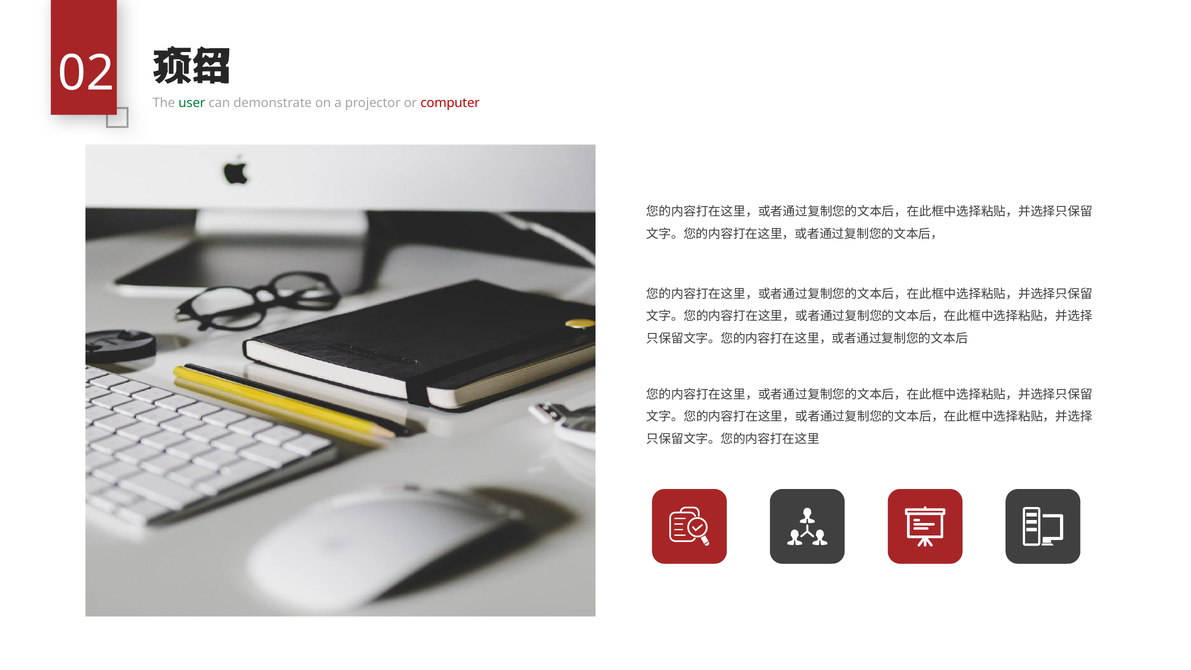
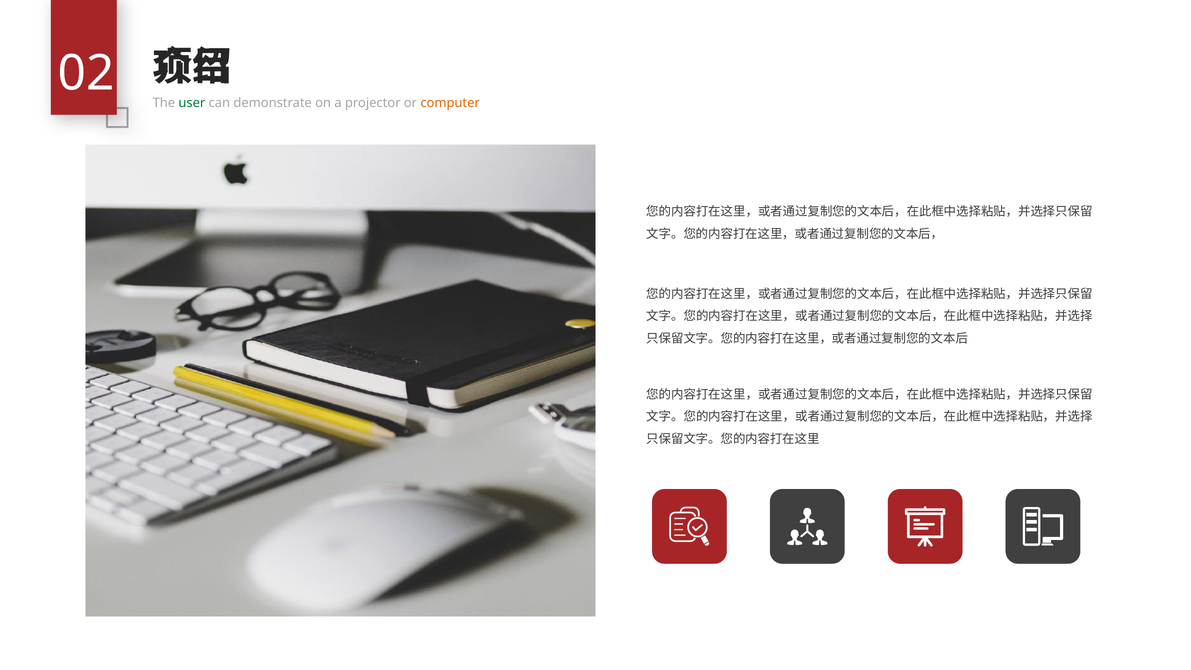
computer colour: red -> orange
